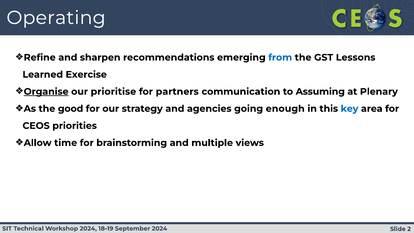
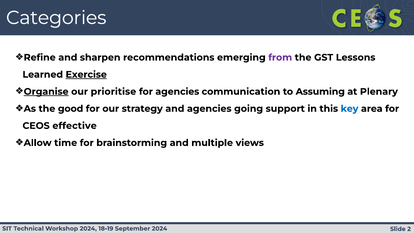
Operating: Operating -> Categories
from colour: blue -> purple
Exercise underline: none -> present
for partners: partners -> agencies
enough: enough -> support
priorities: priorities -> effective
